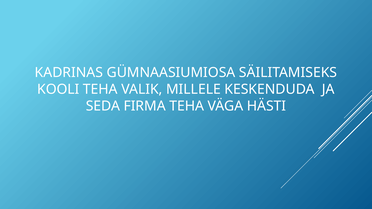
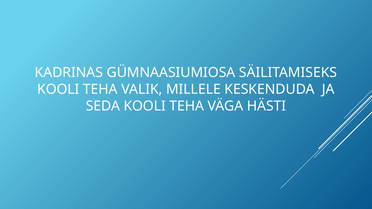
SEDA FIRMA: FIRMA -> KOOLI
